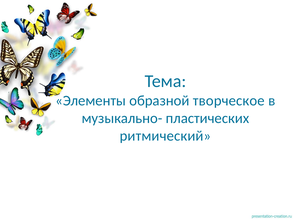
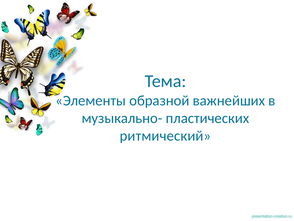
творческое: творческое -> важнейших
